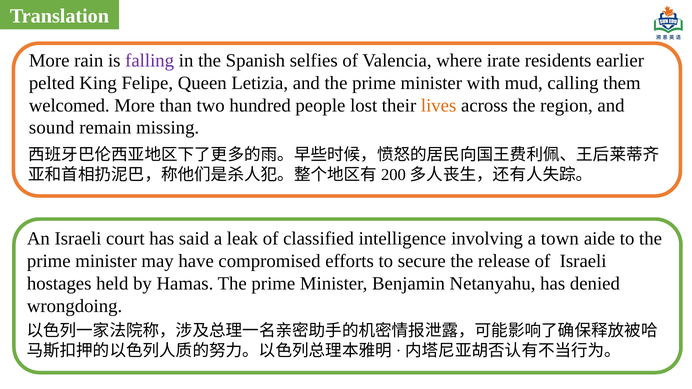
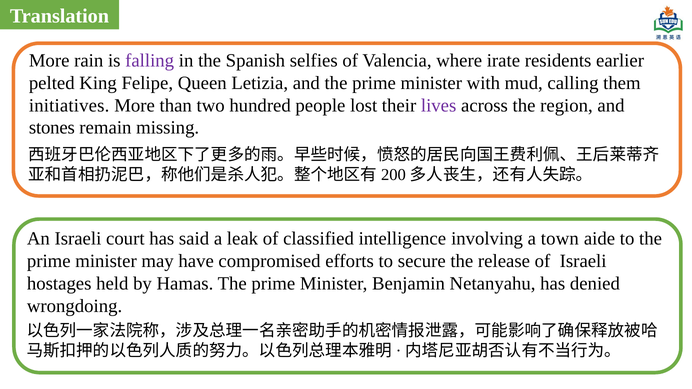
welcomed: welcomed -> initiatives
lives colour: orange -> purple
sound: sound -> stones
